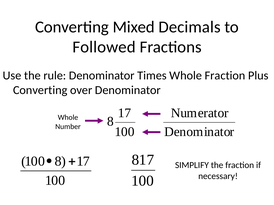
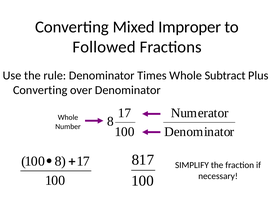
Decimals: Decimals -> Improper
Whole Fraction: Fraction -> Subtract
